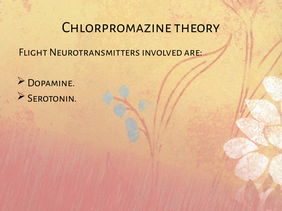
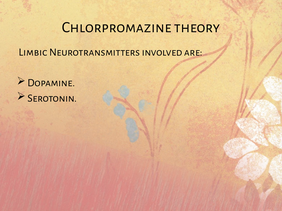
Flight: Flight -> Limbic
